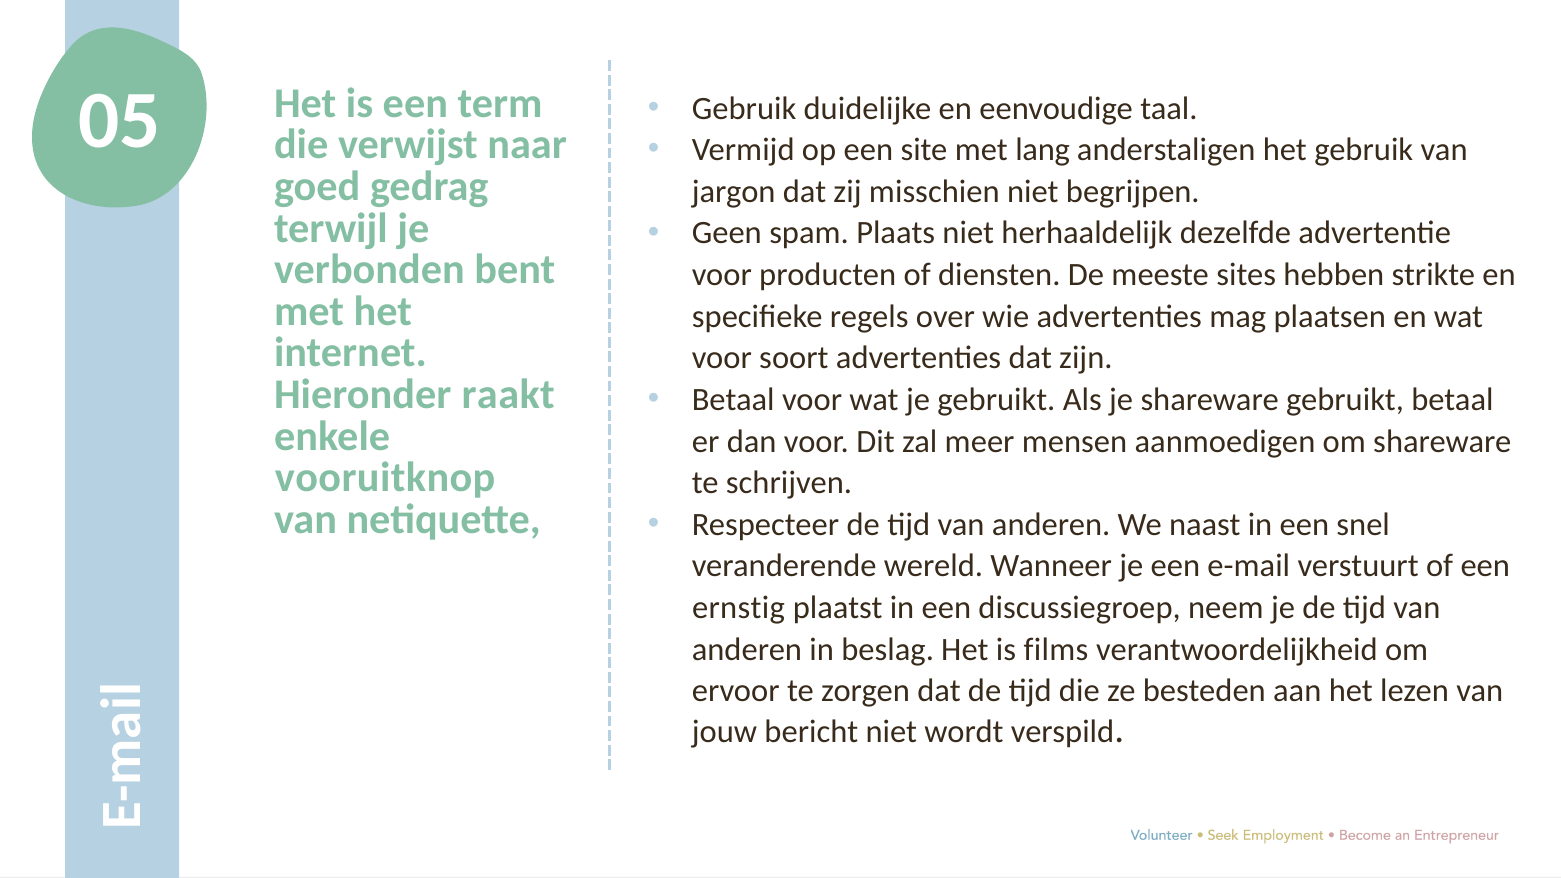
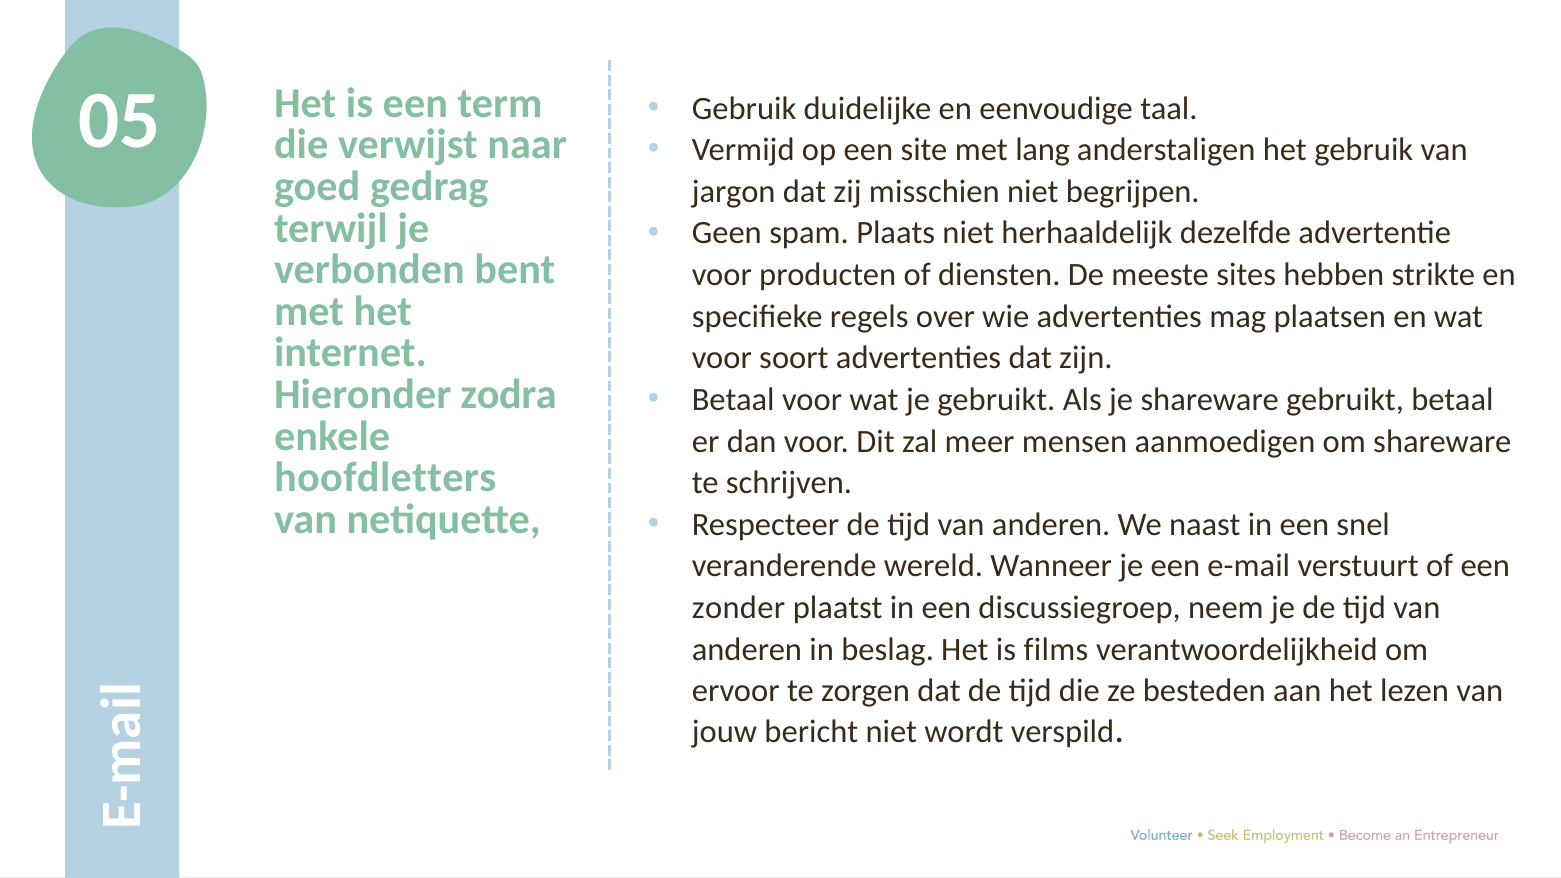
raakt: raakt -> zodra
vooruitknop: vooruitknop -> hoofdletters
ernstig: ernstig -> zonder
